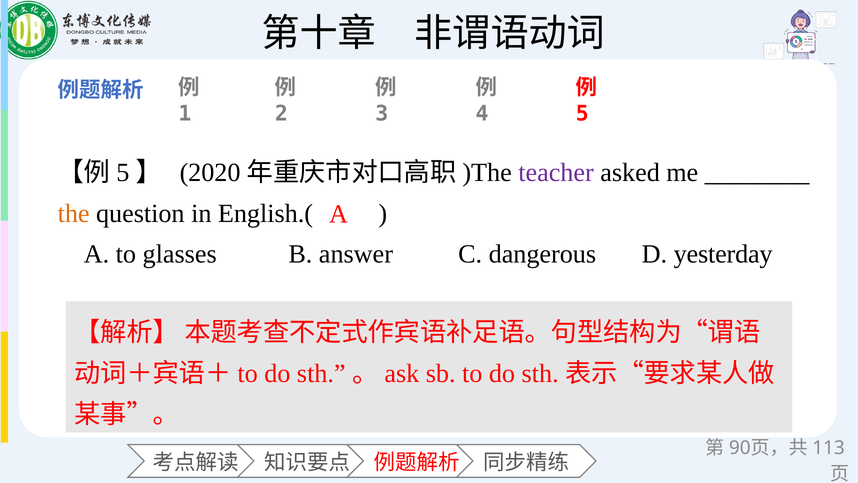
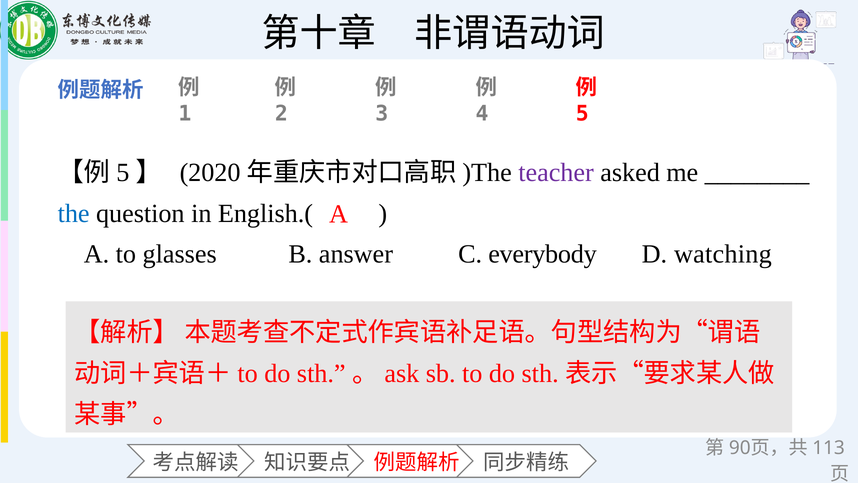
the colour: orange -> blue
dangerous: dangerous -> everybody
yesterday: yesterday -> watching
